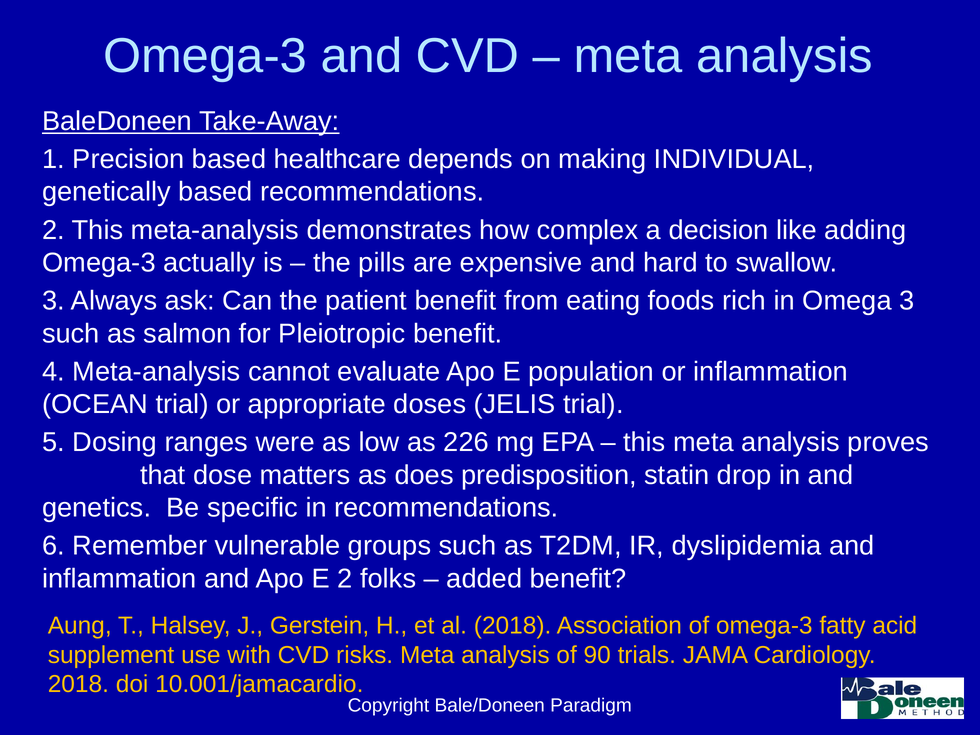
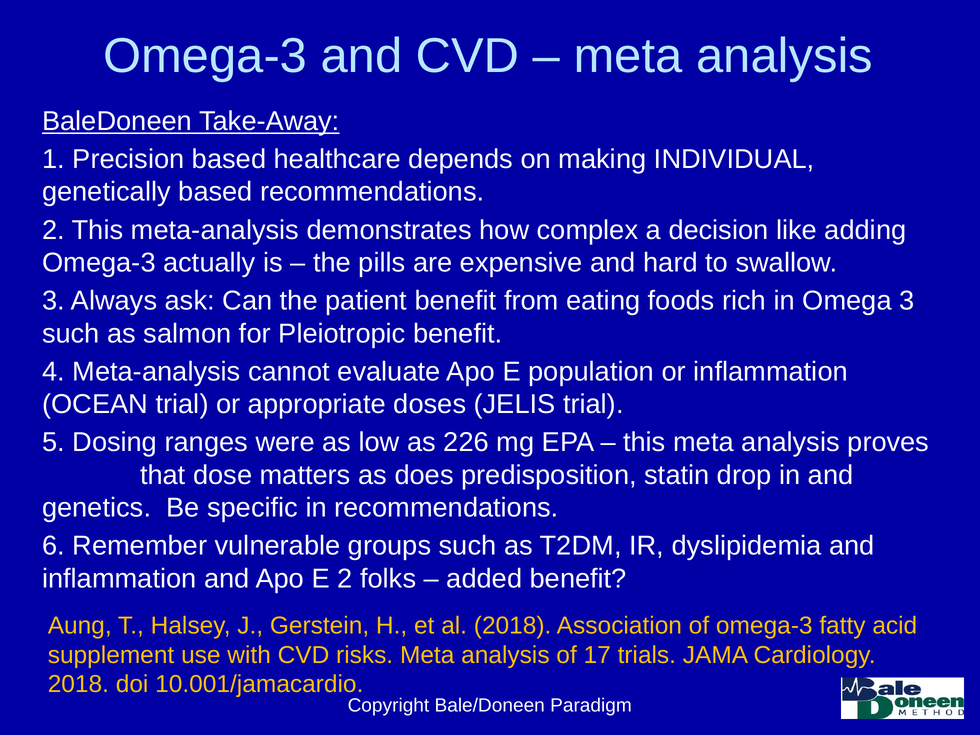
90: 90 -> 17
